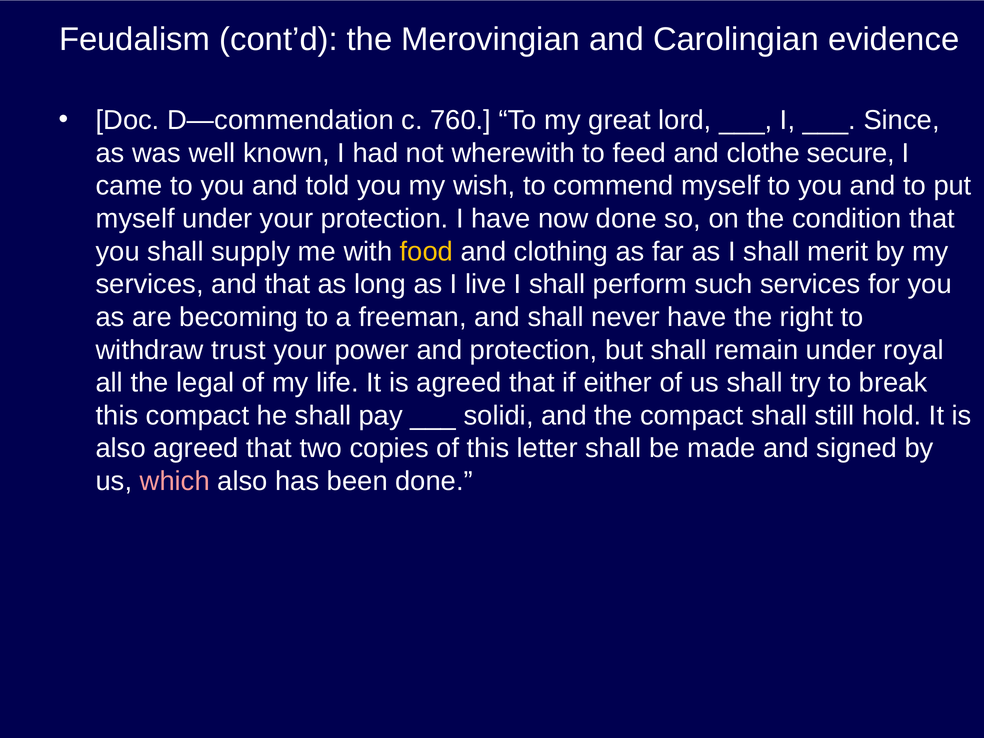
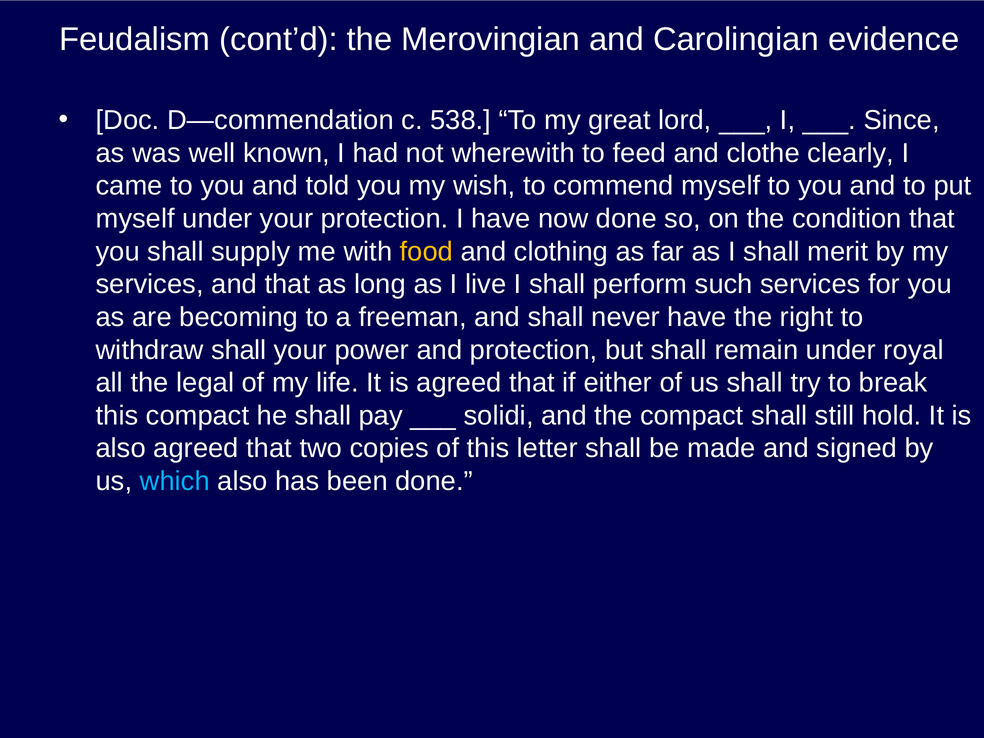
760: 760 -> 538
secure: secure -> clearly
withdraw trust: trust -> shall
which colour: pink -> light blue
